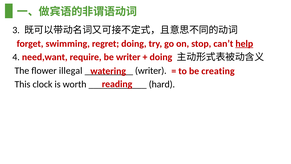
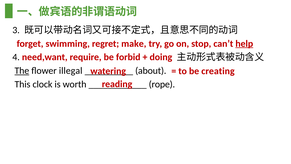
regret doing: doing -> make
be writer: writer -> forbid
The underline: none -> present
writer at (151, 71): writer -> about
hard: hard -> rope
